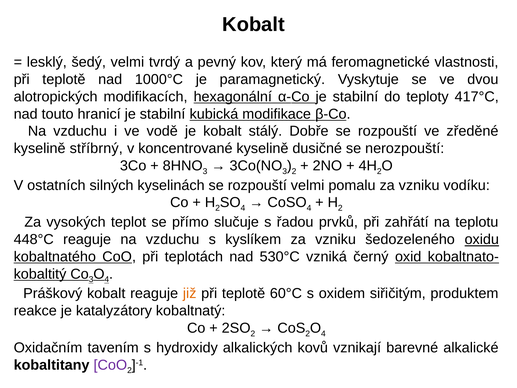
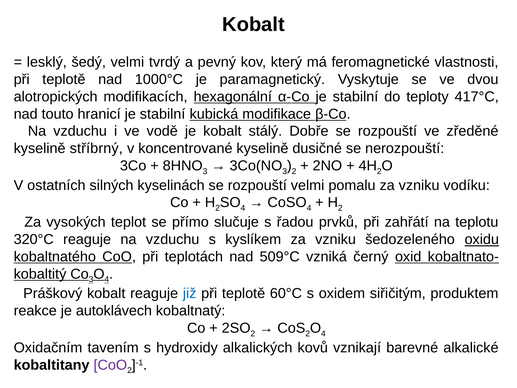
448°C: 448°C -> 320°C
530°C: 530°C -> 509°C
již colour: orange -> blue
katalyzátory: katalyzátory -> autoklávech
